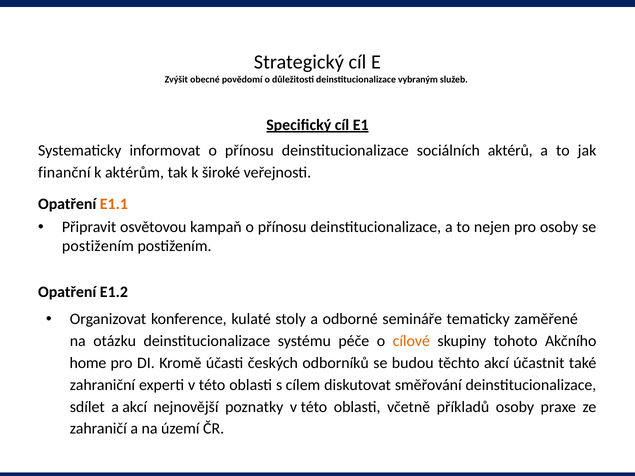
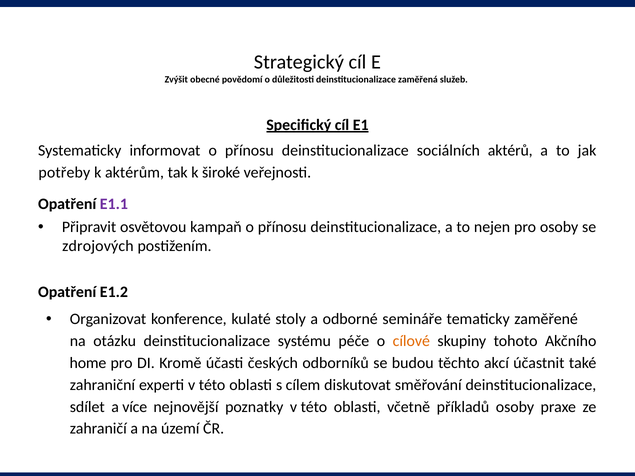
vybraným: vybraným -> zaměřená
finanční: finanční -> potřeby
E1.1 colour: orange -> purple
postižením at (98, 246): postižením -> zdrojových
a akcí: akcí -> více
